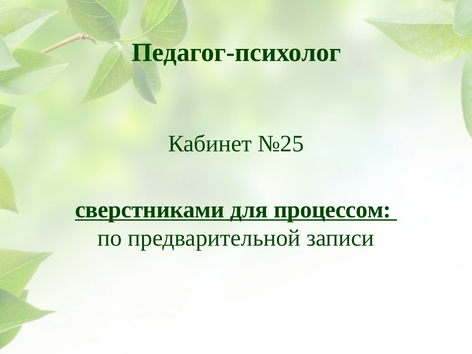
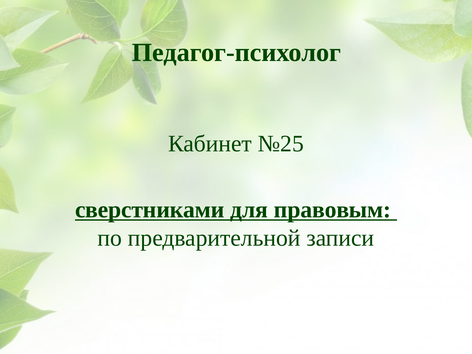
процессом: процессом -> правовым
